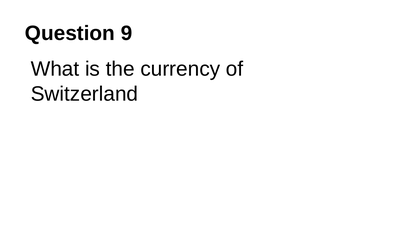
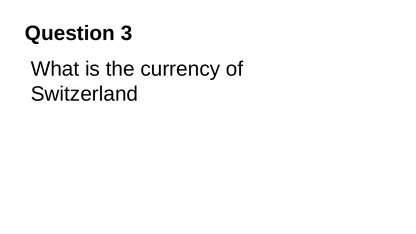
9: 9 -> 3
